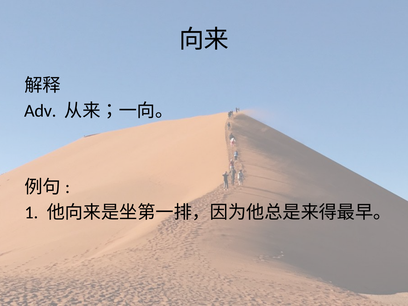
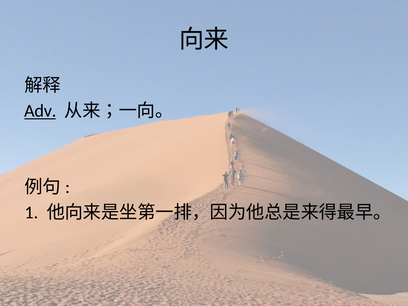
Adv underline: none -> present
